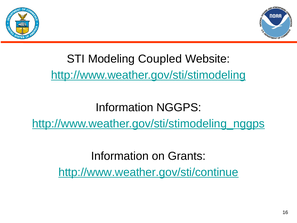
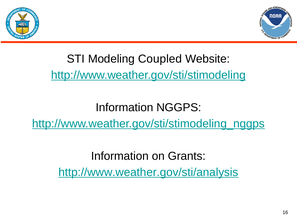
http://www.weather.gov/sti/continue: http://www.weather.gov/sti/continue -> http://www.weather.gov/sti/analysis
